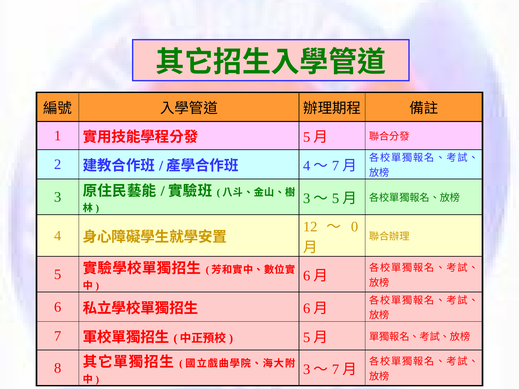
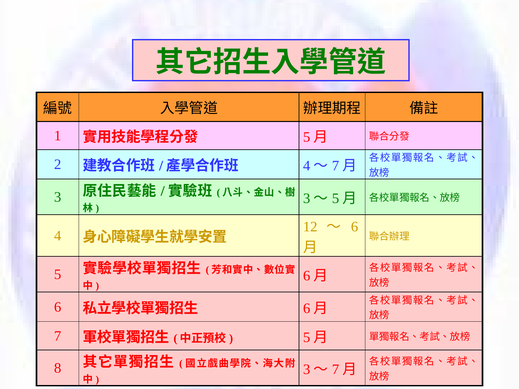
0 at (355, 227): 0 -> 6
